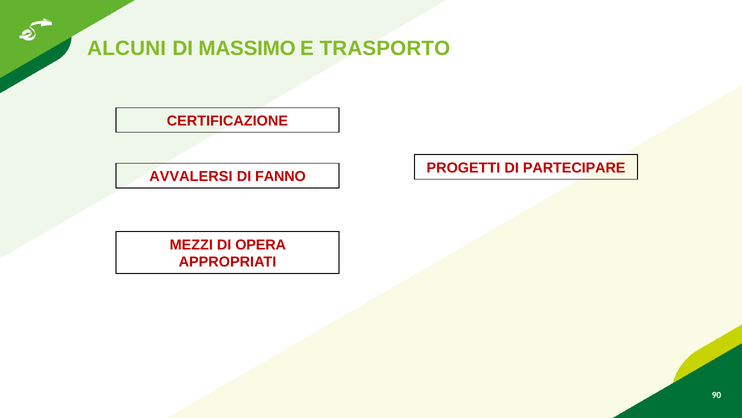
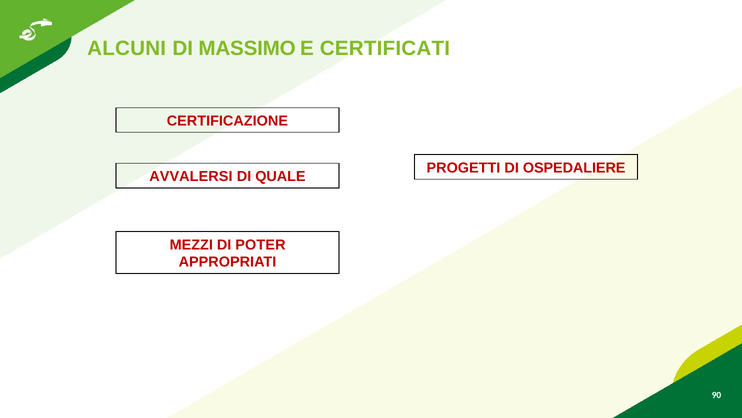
TRASPORTO: TRASPORTO -> CERTIFICATI
PARTECIPARE: PARTECIPARE -> OSPEDALIERE
FANNO: FANNO -> QUALE
OPERA: OPERA -> POTER
